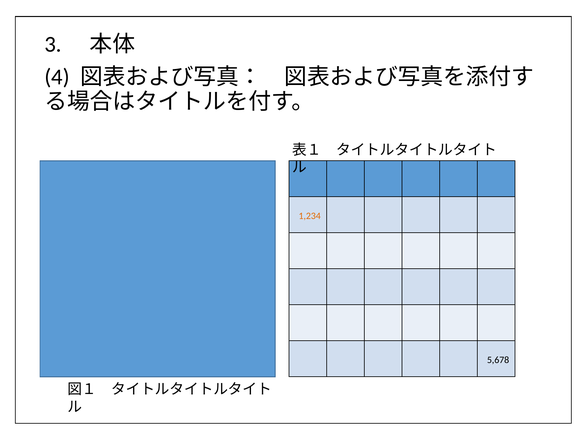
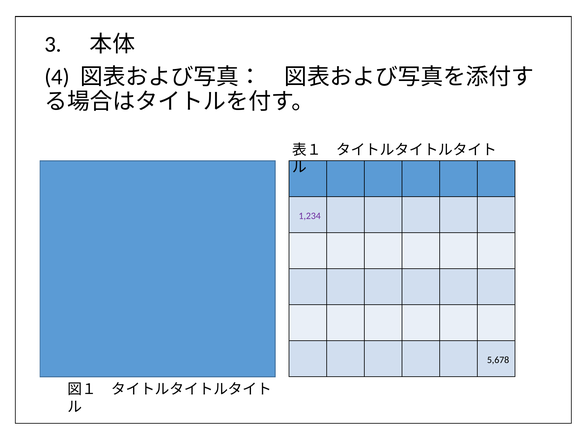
1,234 colour: orange -> purple
